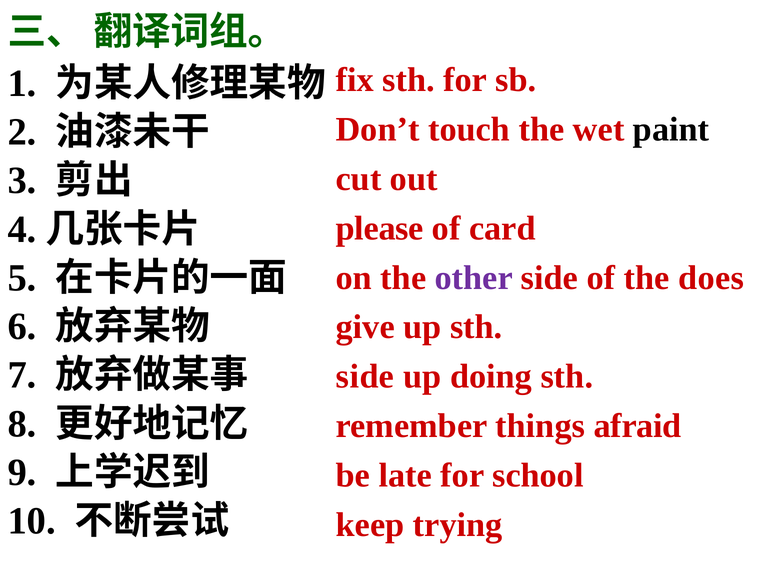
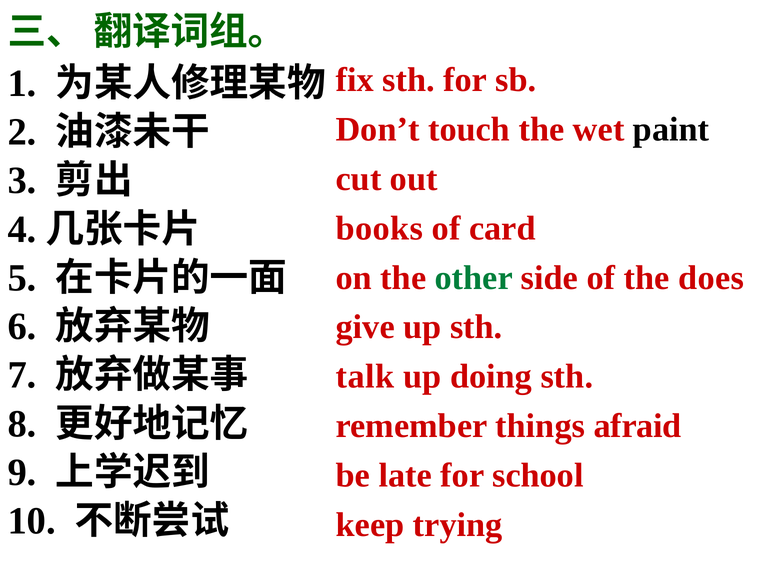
please: please -> books
other colour: purple -> green
side at (365, 377): side -> talk
